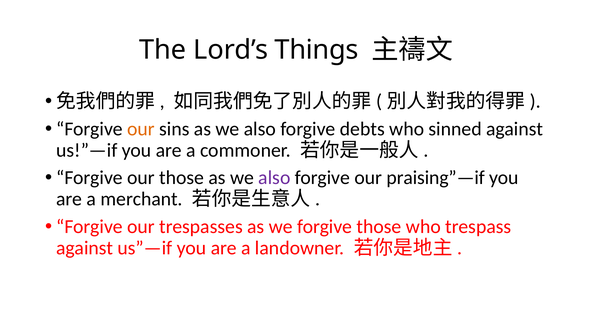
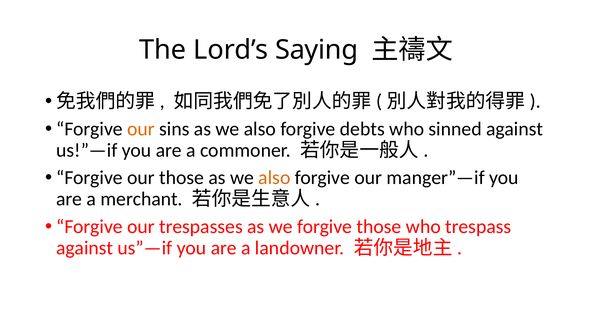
Things: Things -> Saying
also at (274, 178) colour: purple -> orange
praising”—if: praising”—if -> manger”—if
